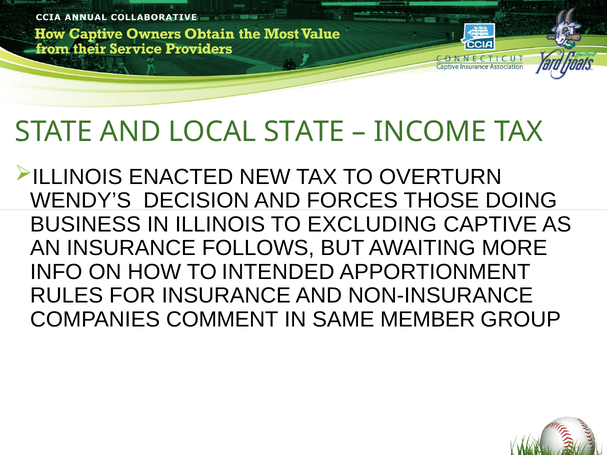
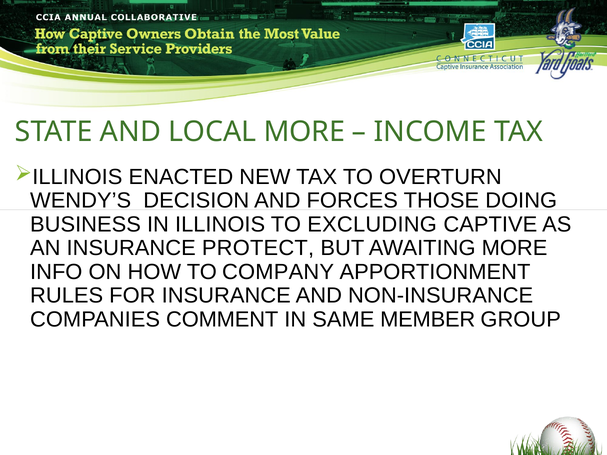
LOCAL STATE: STATE -> MORE
FOLLOWS: FOLLOWS -> PROTECT
INTENDED: INTENDED -> COMPANY
